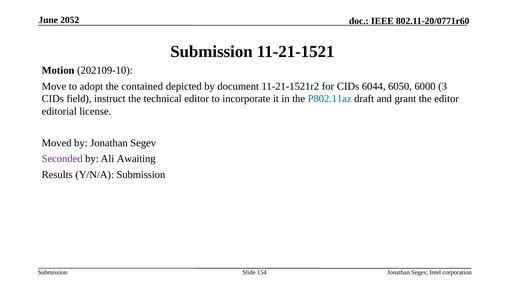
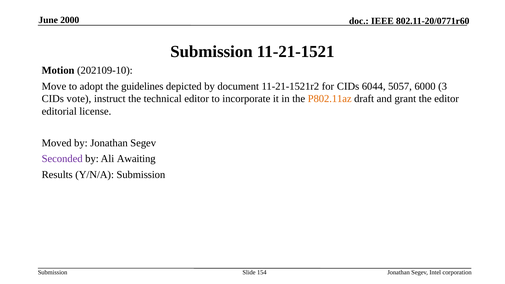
2052: 2052 -> 2000
contained: contained -> guidelines
6050: 6050 -> 5057
field: field -> vote
P802.11az colour: blue -> orange
